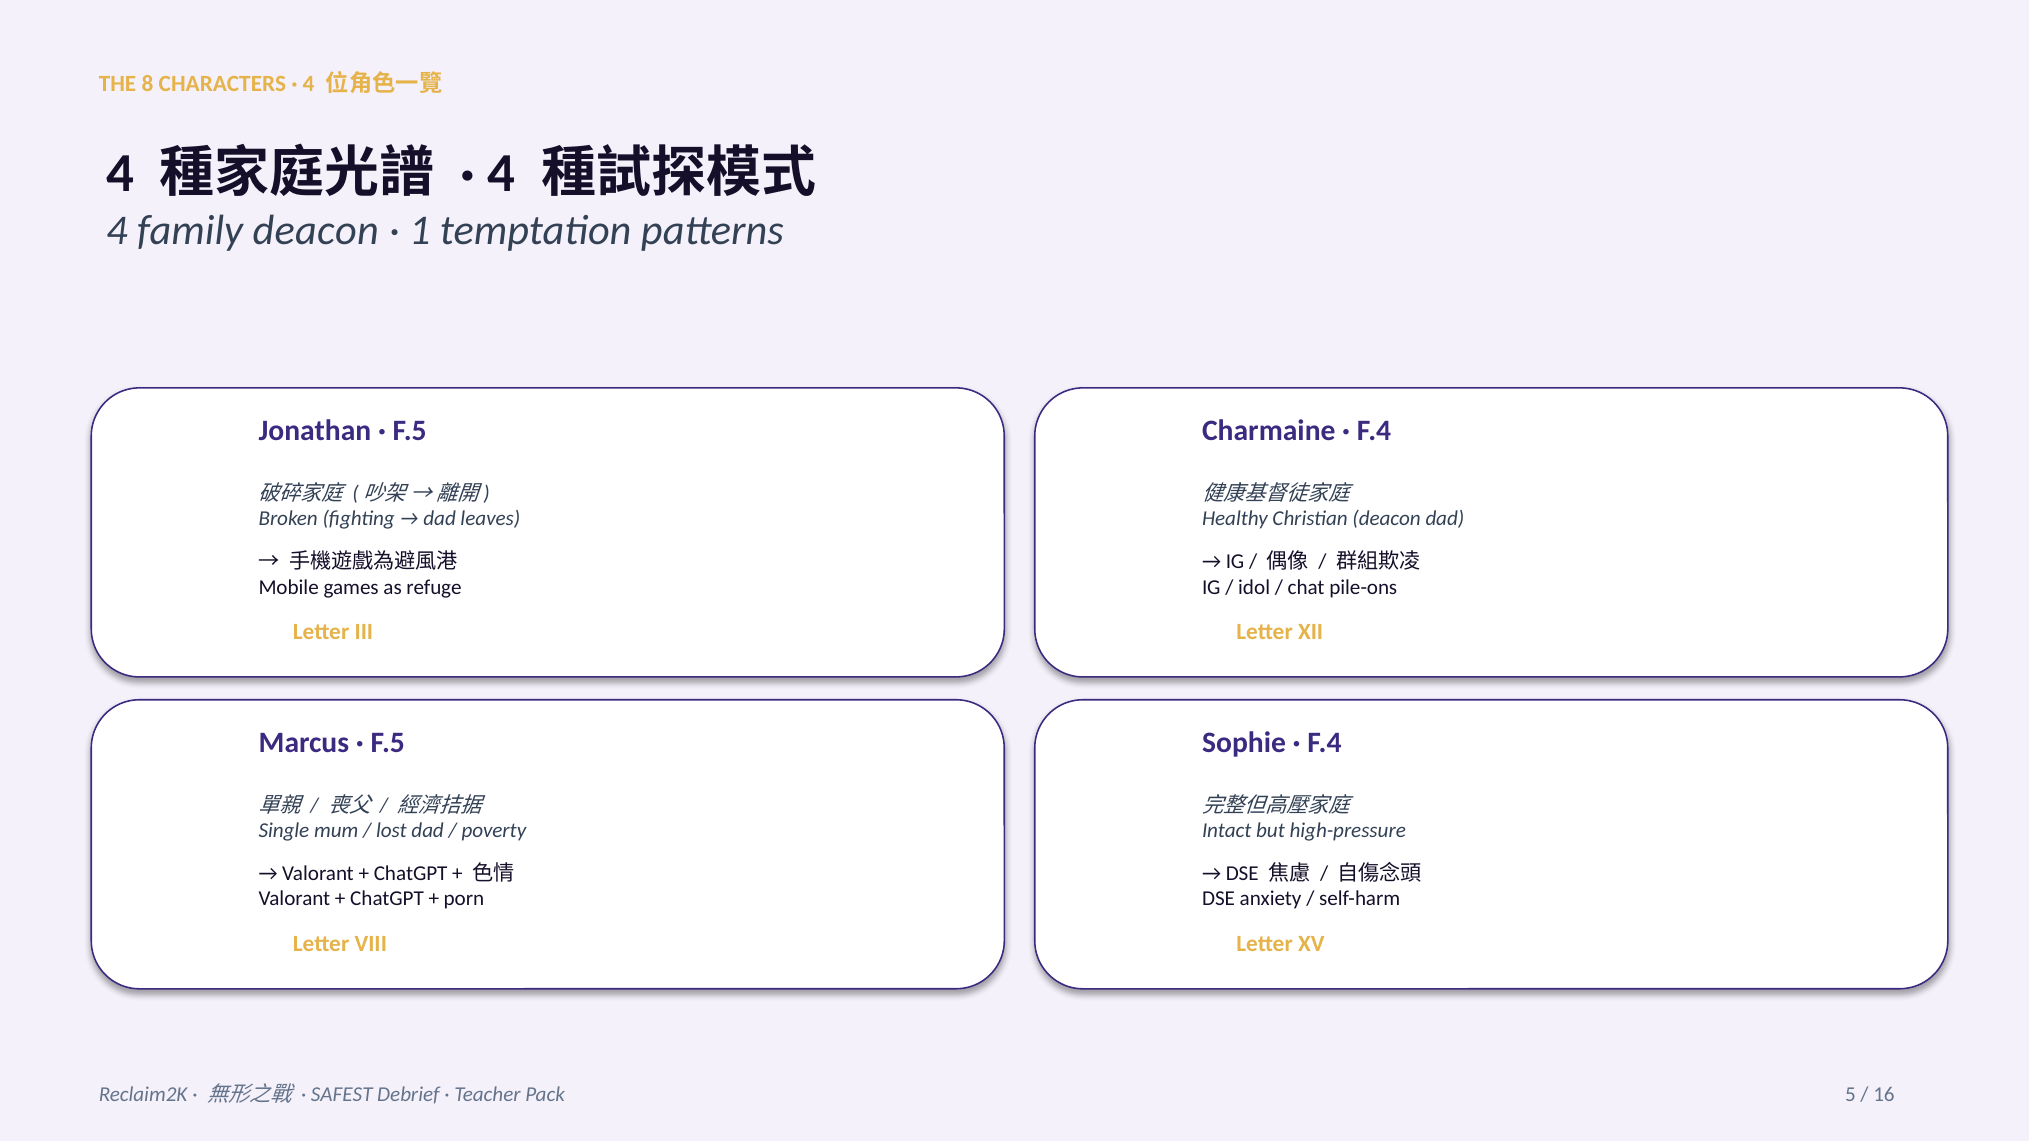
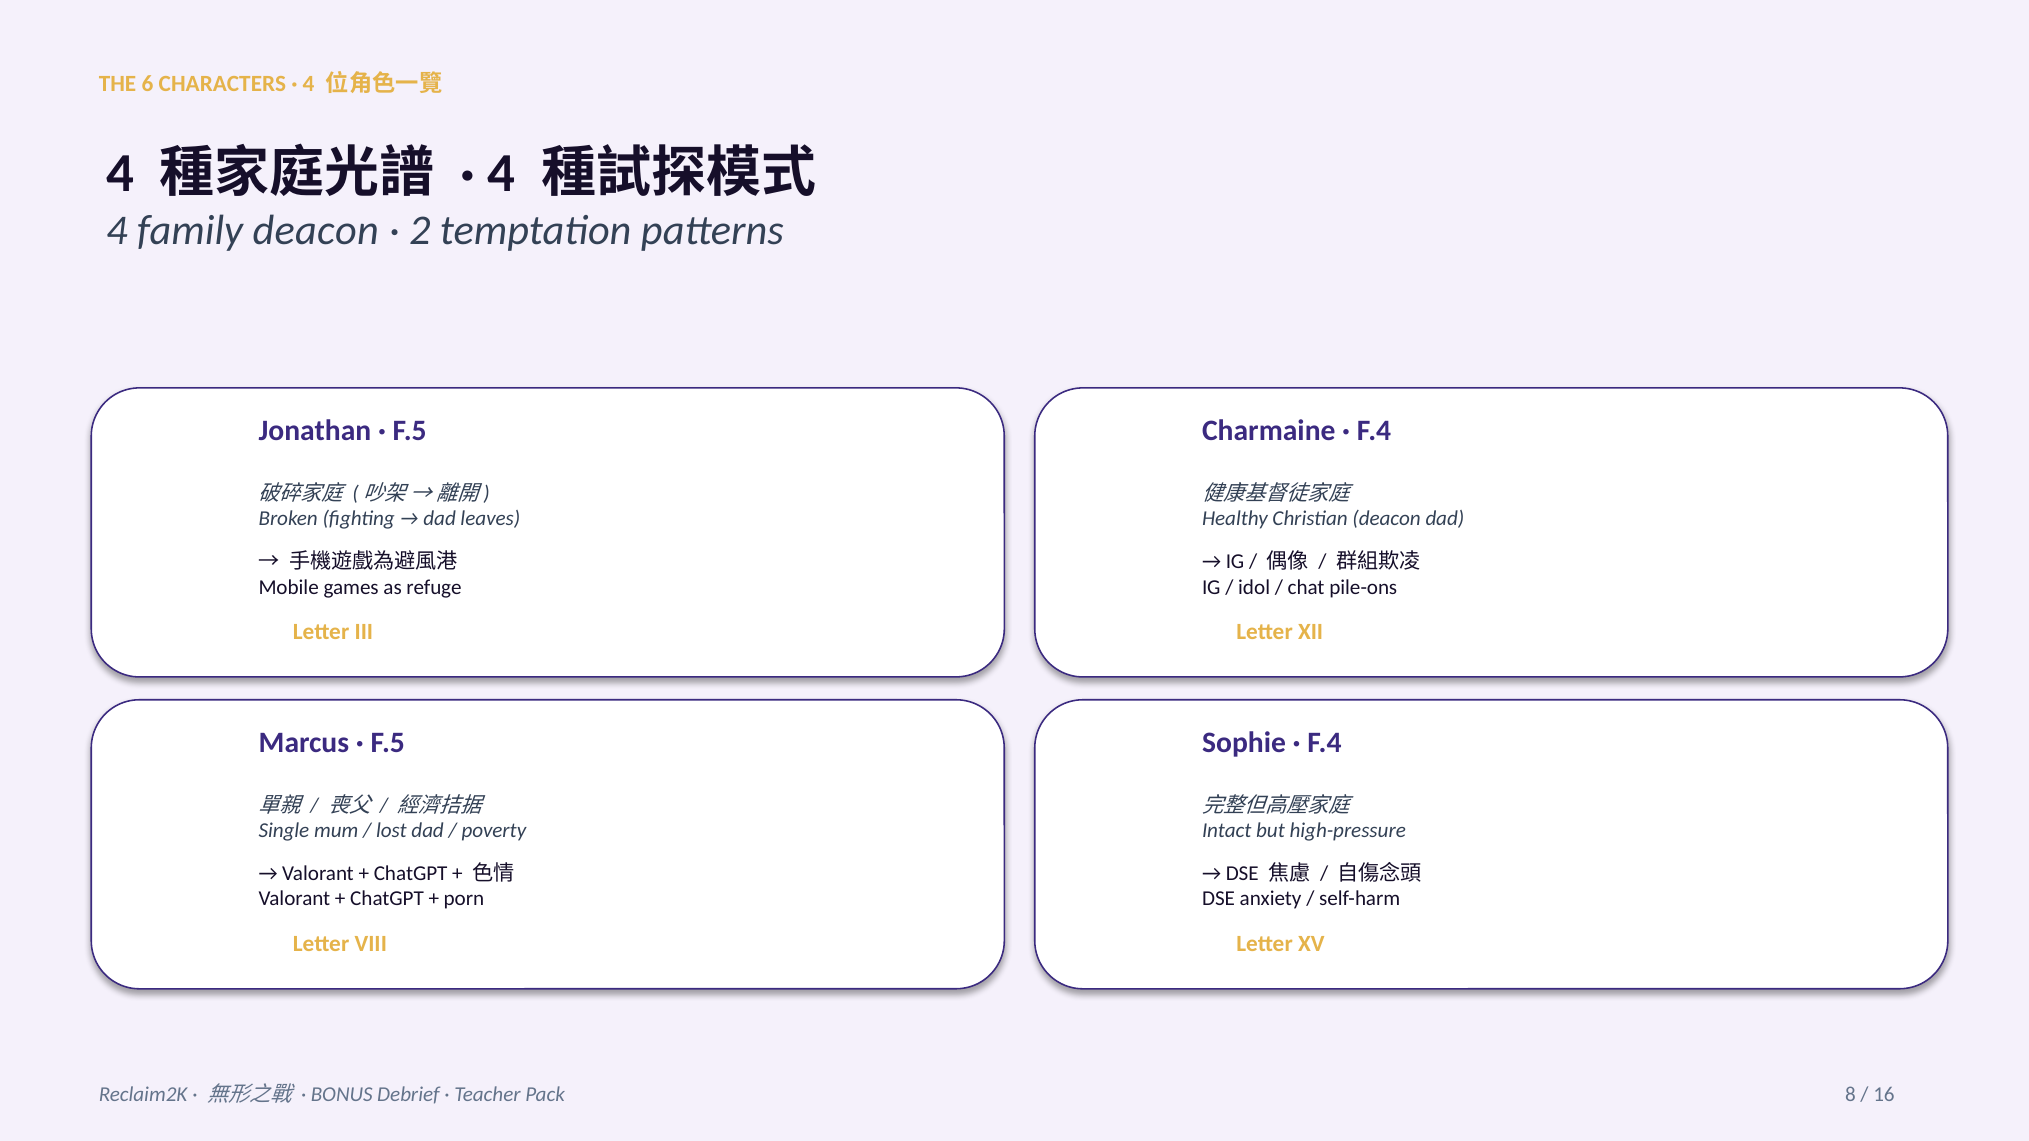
8: 8 -> 6
1: 1 -> 2
SAFEST: SAFEST -> BONUS
5: 5 -> 8
